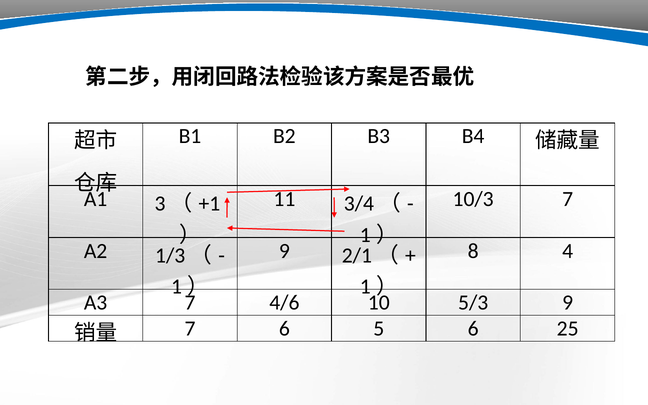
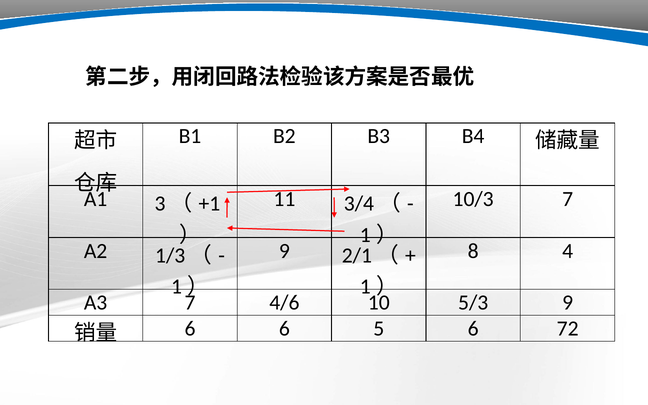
7 at (190, 329): 7 -> 6
25: 25 -> 72
